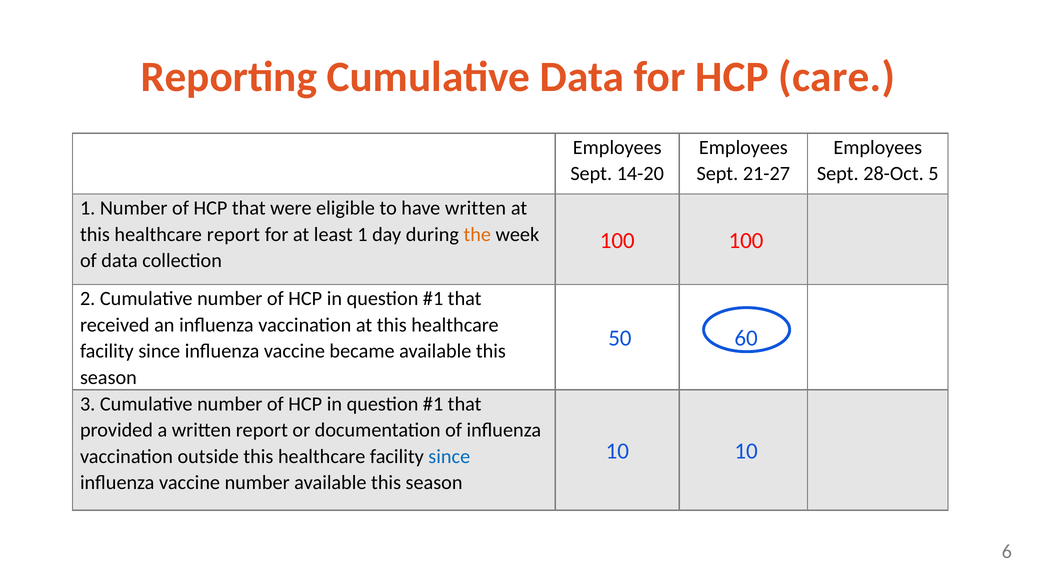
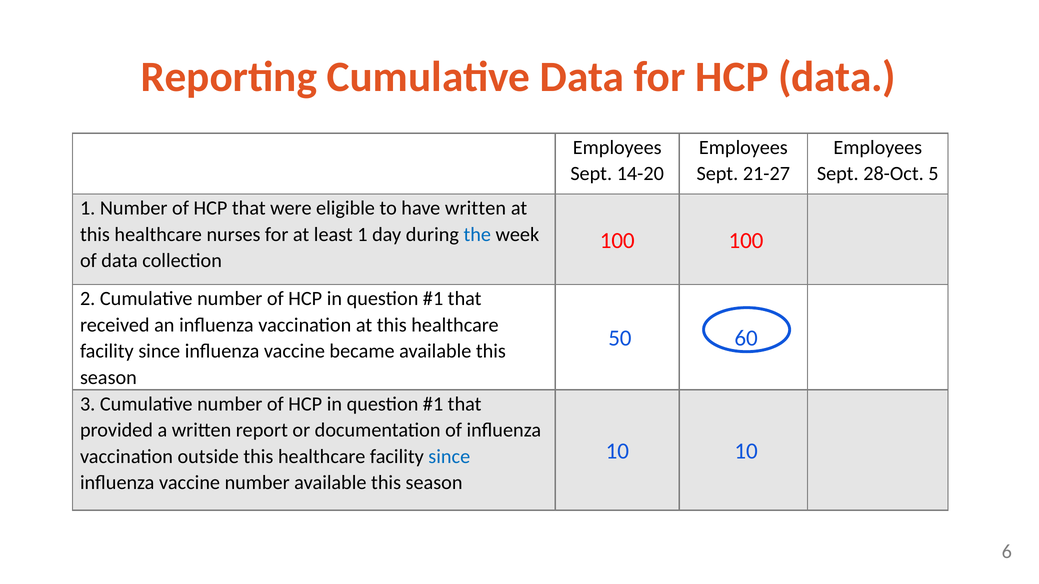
HCP care: care -> data
healthcare report: report -> nurses
the colour: orange -> blue
